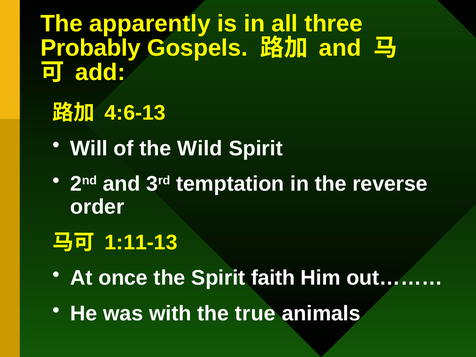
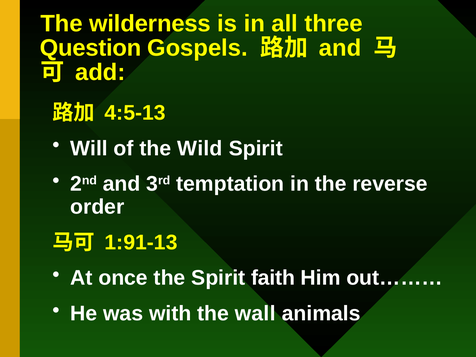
apparently: apparently -> wilderness
Probably: Probably -> Question
4:6-13: 4:6-13 -> 4:5-13
1:11-13: 1:11-13 -> 1:91-13
true: true -> wall
